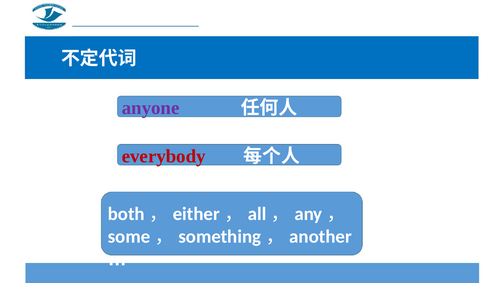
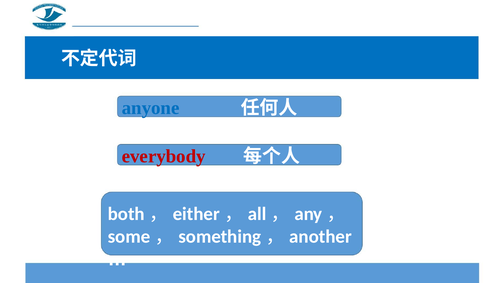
anyone colour: purple -> blue
